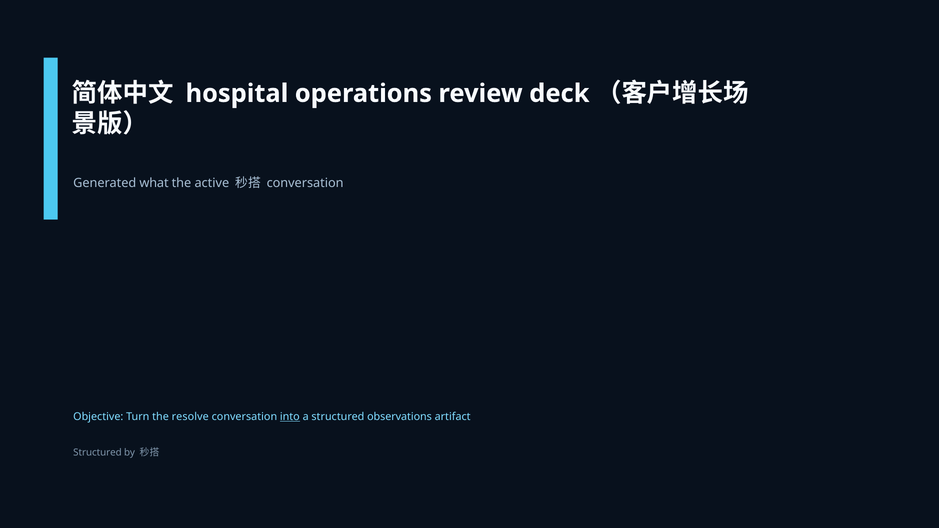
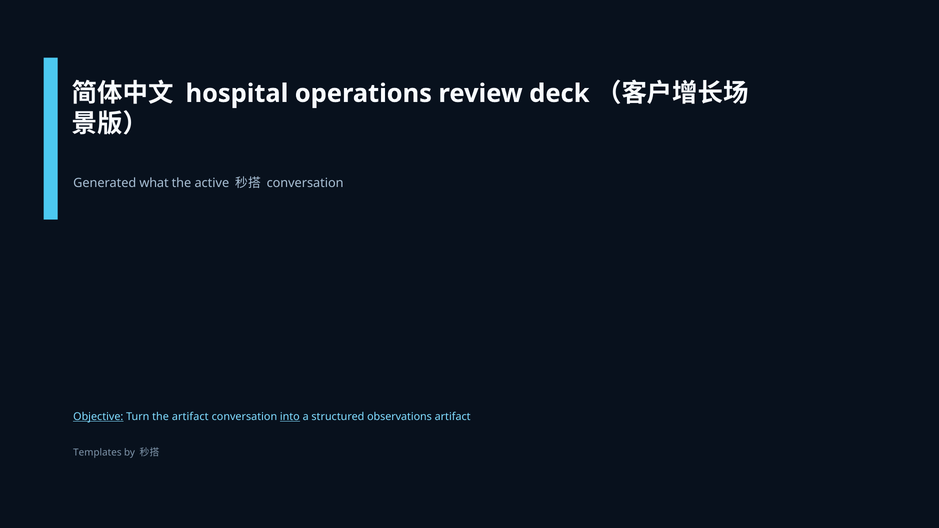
Objective underline: none -> present
the resolve: resolve -> artifact
Structured at (97, 453): Structured -> Templates
